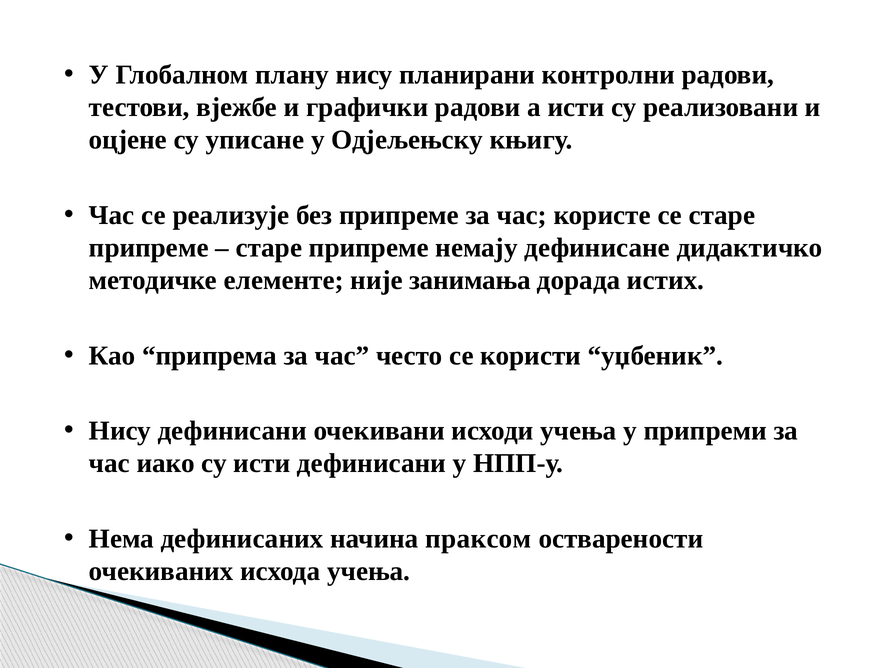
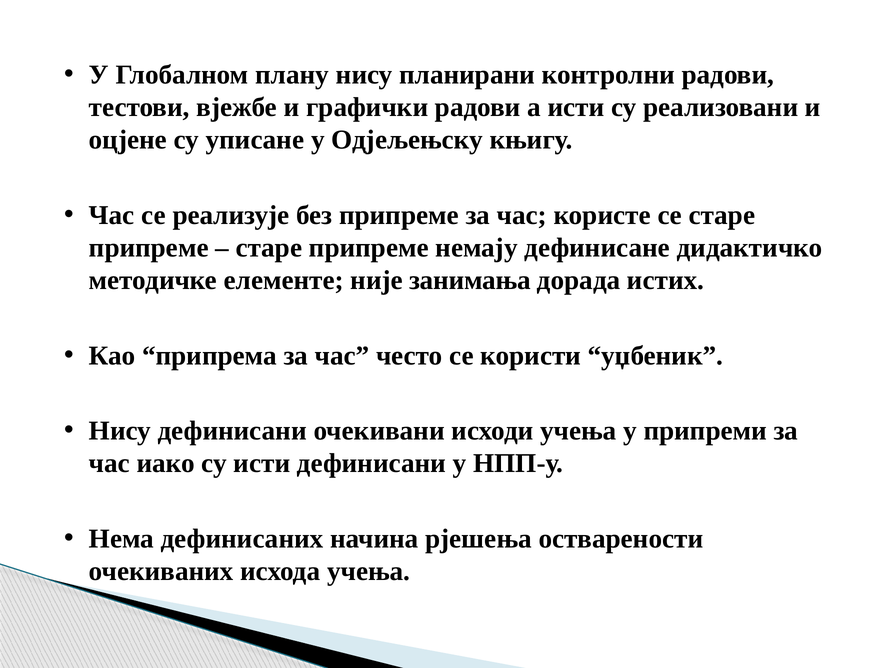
праксом: праксом -> рјешења
